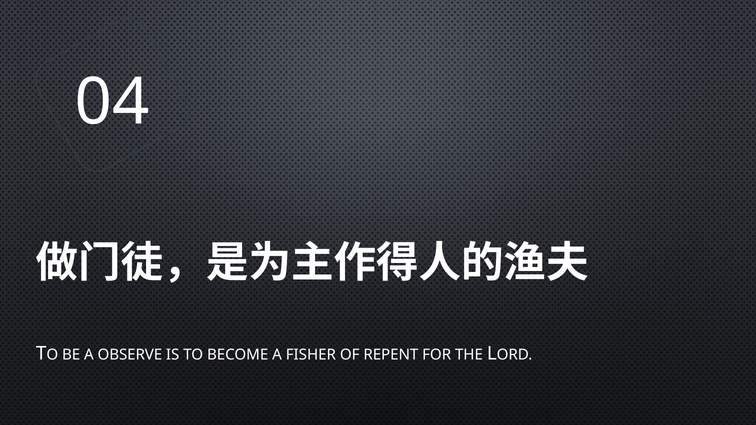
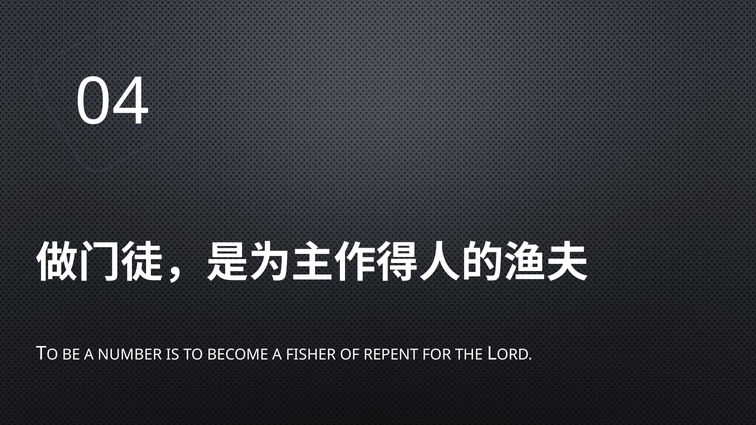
OBSERVE: OBSERVE -> NUMBER
